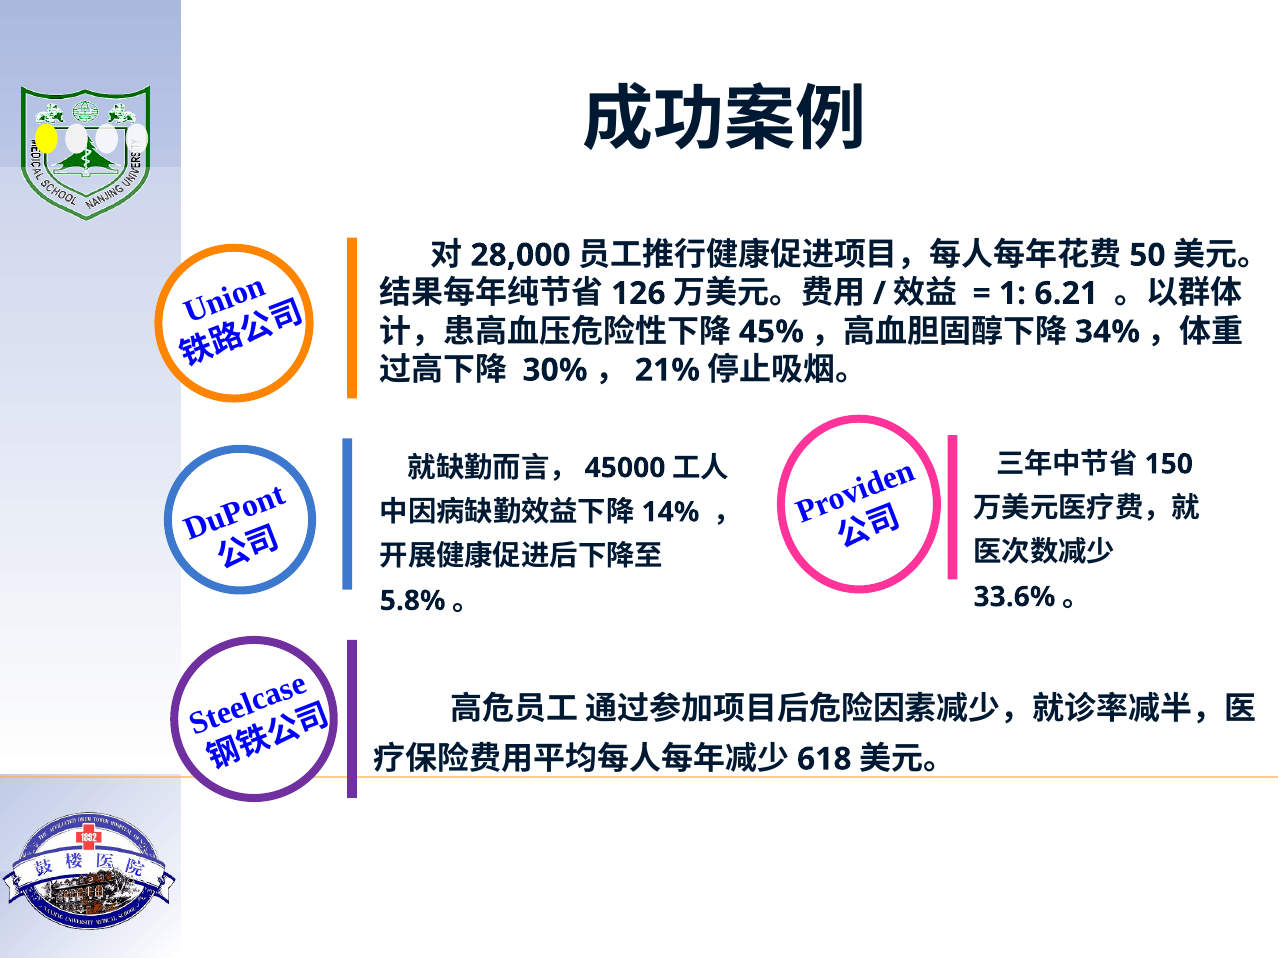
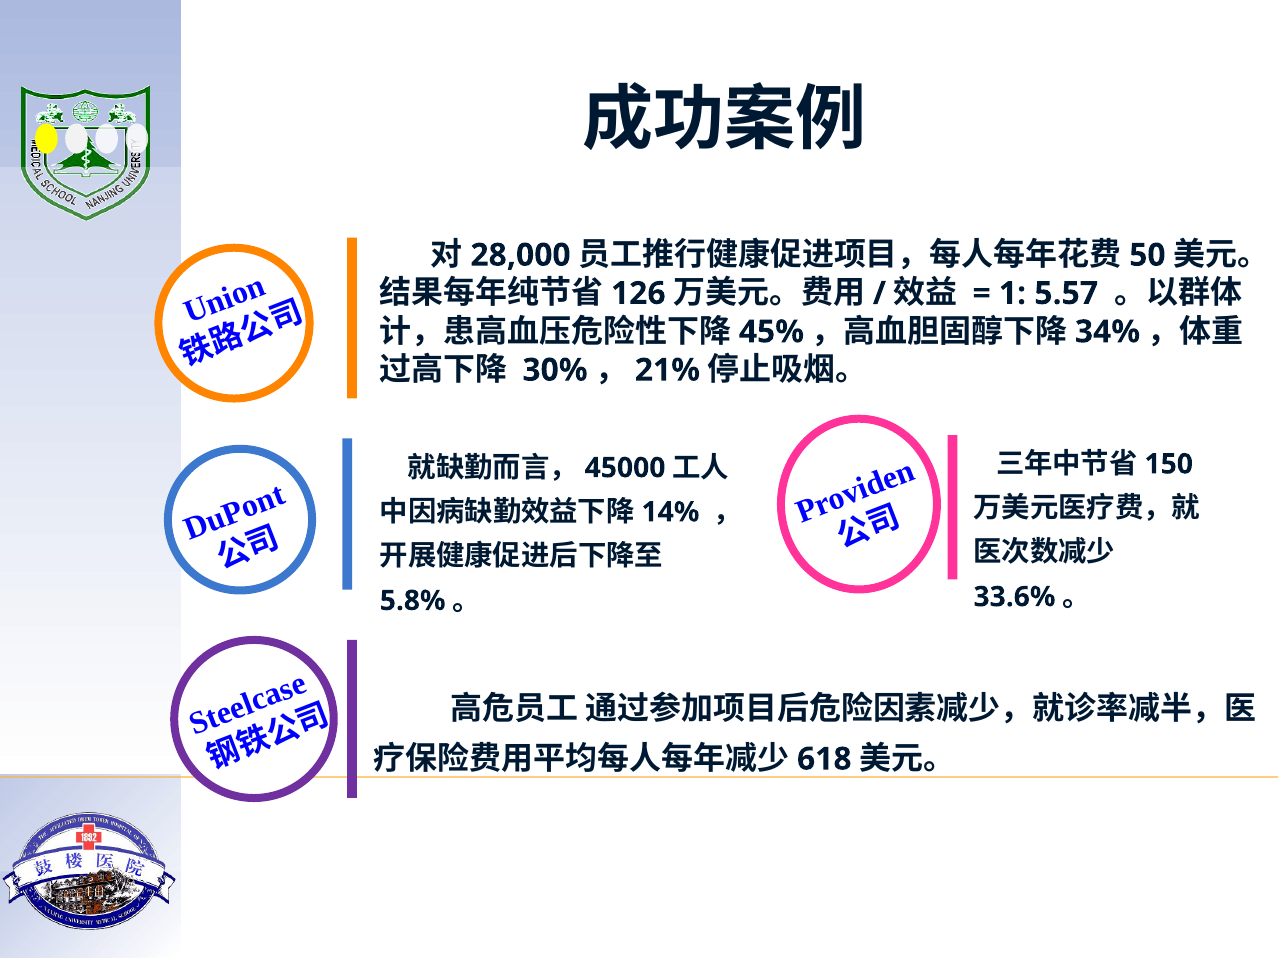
6.21: 6.21 -> 5.57
